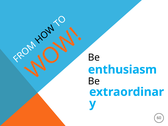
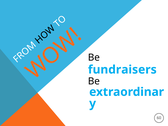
enthusiasm: enthusiasm -> fundraisers
